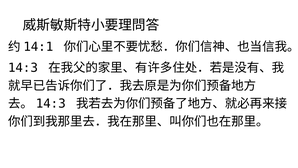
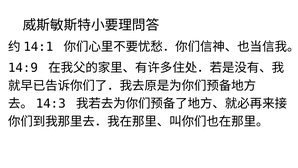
14:3 at (23, 68): 14:3 -> 14:9
